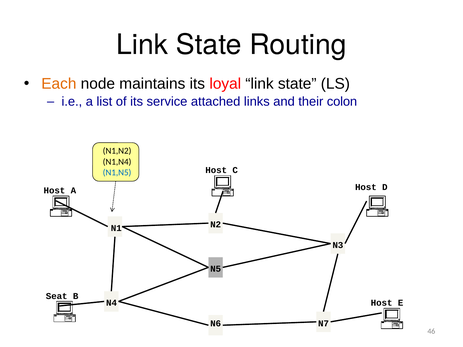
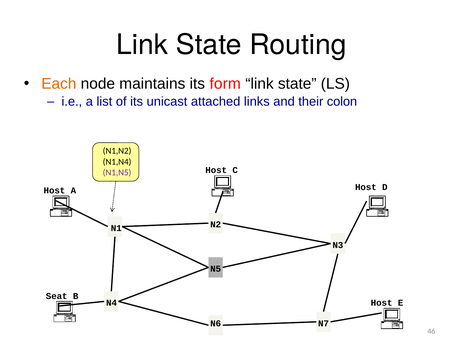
loyal: loyal -> form
service: service -> unicast
N1,N5 colour: blue -> purple
